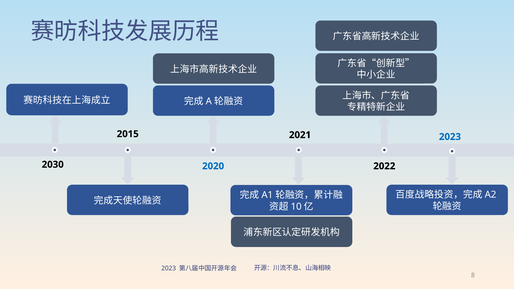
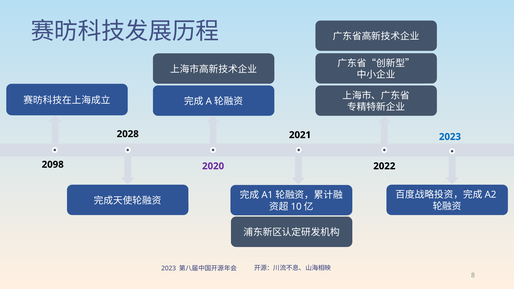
2015: 2015 -> 2028
2030: 2030 -> 2098
2020 colour: blue -> purple
